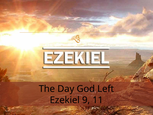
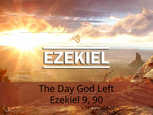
11: 11 -> 90
